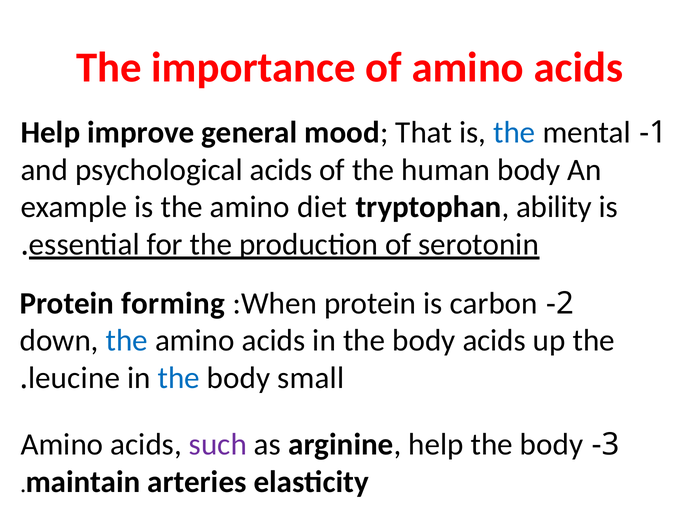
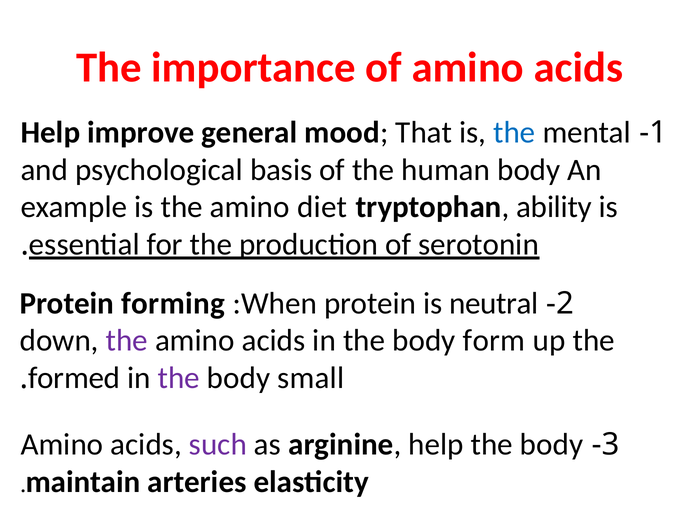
psychological acids: acids -> basis
carbon: carbon -> neutral
the at (127, 341) colour: blue -> purple
body acids: acids -> form
leucine: leucine -> formed
the at (179, 378) colour: blue -> purple
